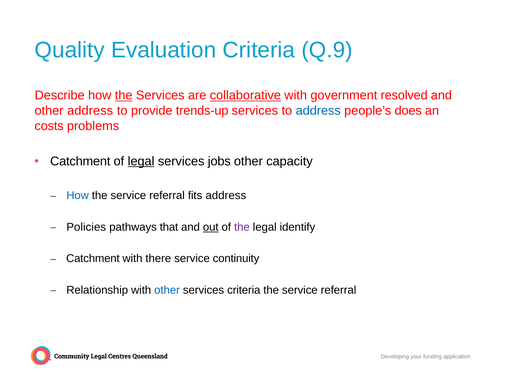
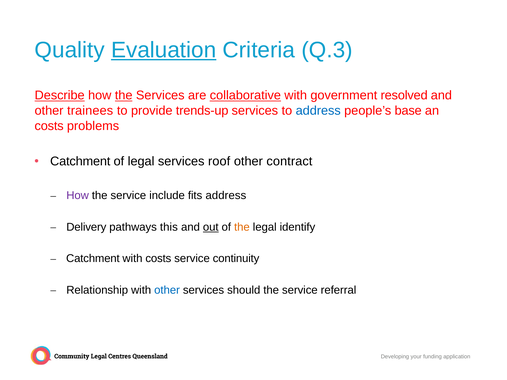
Evaluation underline: none -> present
Q.9: Q.9 -> Q.3
Describe underline: none -> present
other address: address -> trainees
does: does -> base
legal at (141, 161) underline: present -> none
jobs: jobs -> roof
capacity: capacity -> contract
How at (78, 196) colour: blue -> purple
referral at (167, 196): referral -> include
Policies: Policies -> Delivery
that: that -> this
the at (242, 227) colour: purple -> orange
with there: there -> costs
services criteria: criteria -> should
